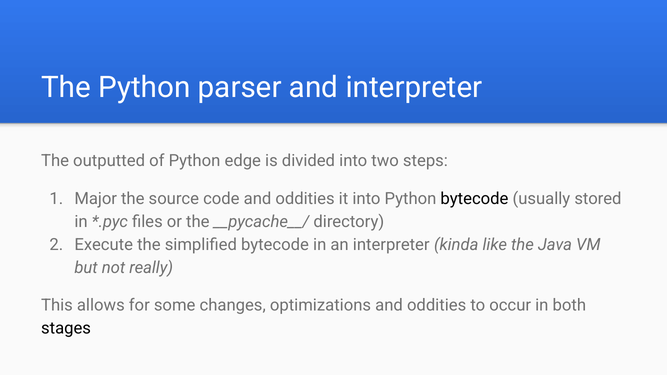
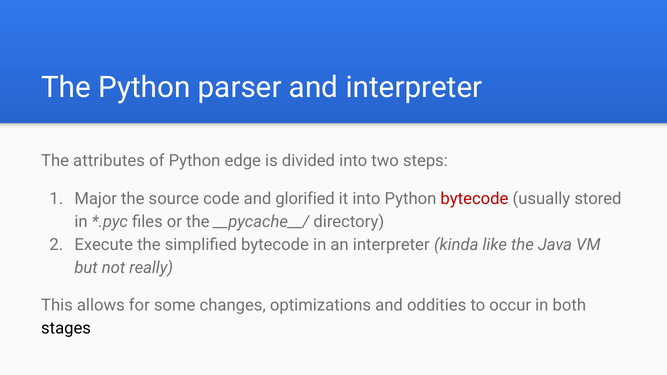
outputted: outputted -> attributes
code and oddities: oddities -> glorified
bytecode at (474, 199) colour: black -> red
